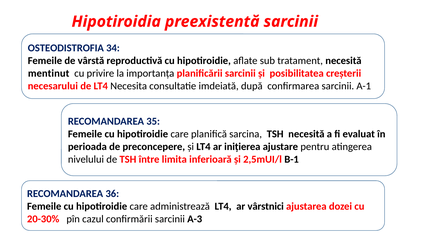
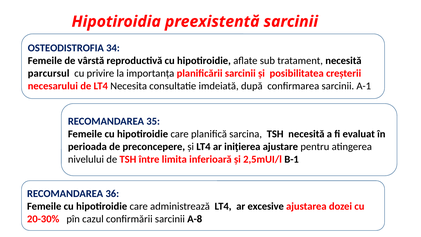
mentinut: mentinut -> parcursul
vârstnici: vârstnici -> excesive
A-3: A-3 -> A-8
